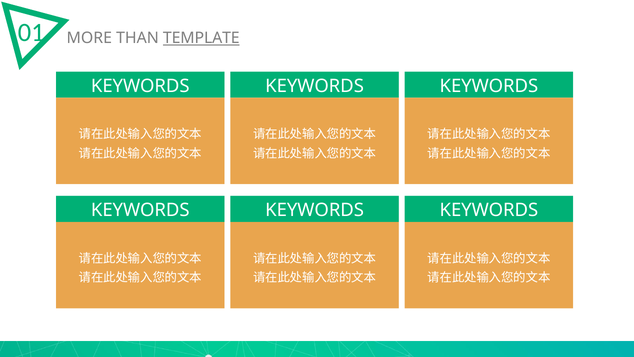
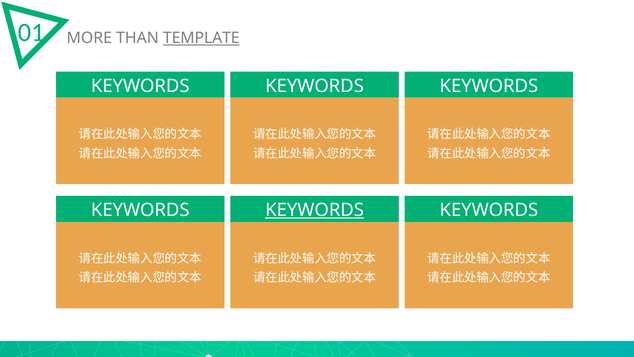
KEYWORDS at (315, 210) underline: none -> present
